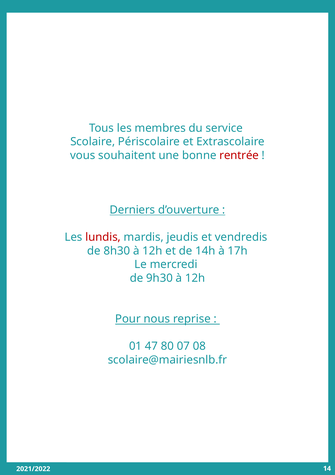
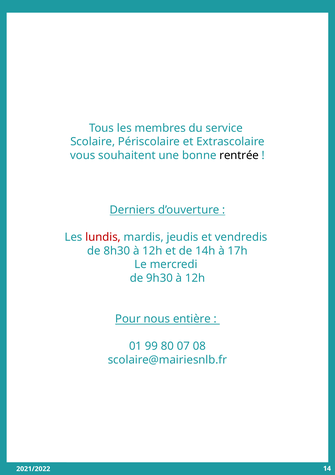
rentrée colour: red -> black
reprise: reprise -> entière
47: 47 -> 99
